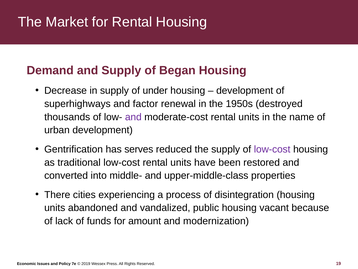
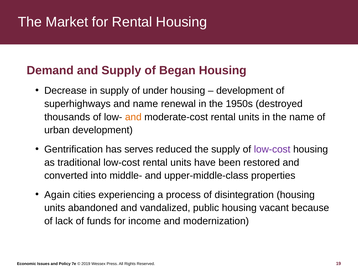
and factor: factor -> name
and at (133, 117) colour: purple -> orange
There: There -> Again
amount: amount -> income
